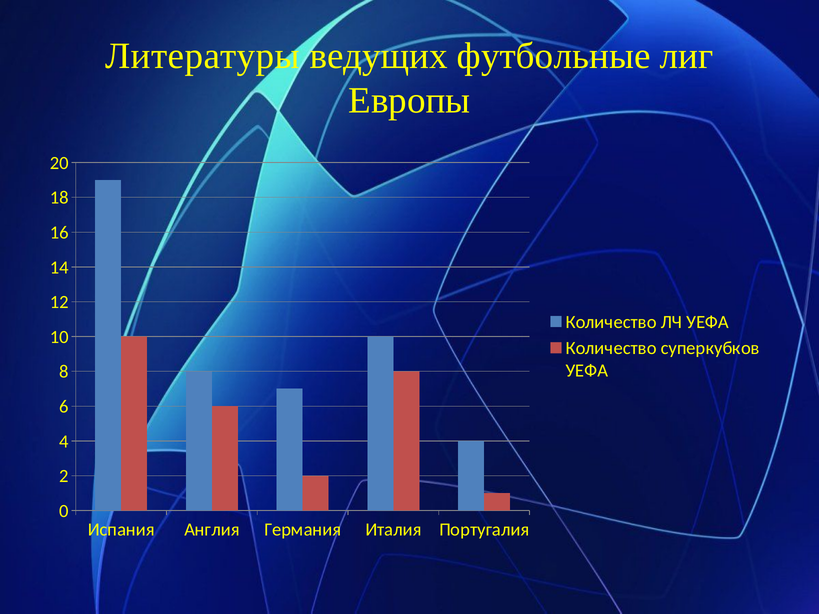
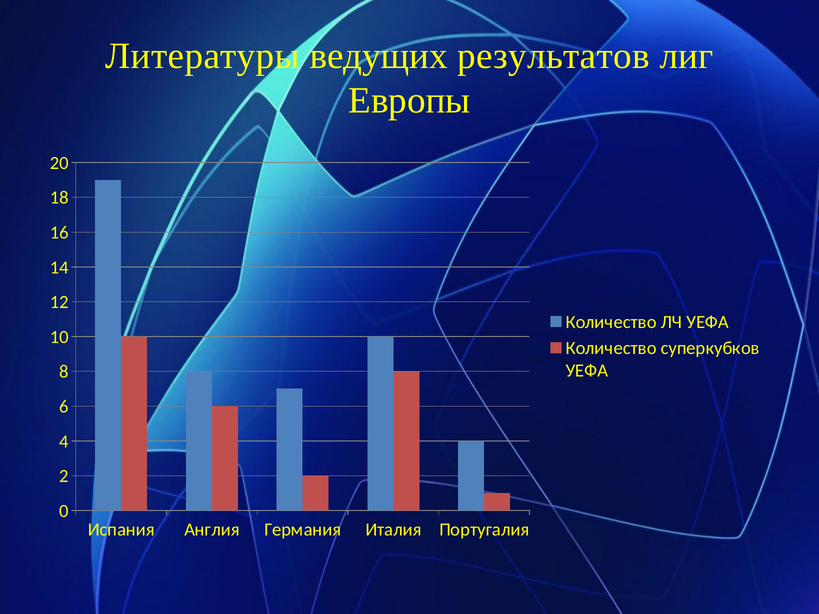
футбольные: футбольные -> результатов
